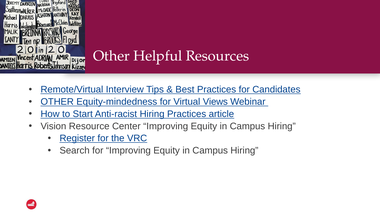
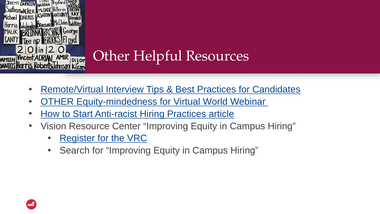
Views: Views -> World
